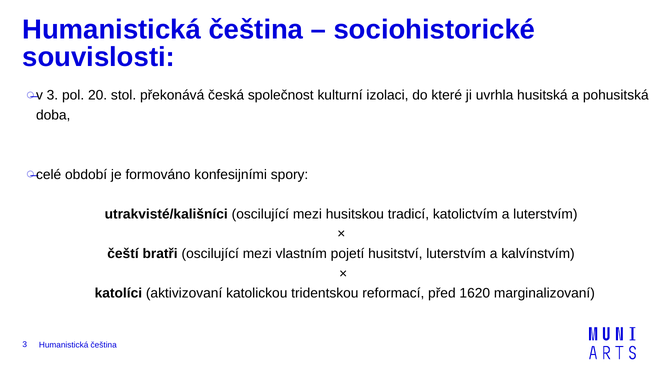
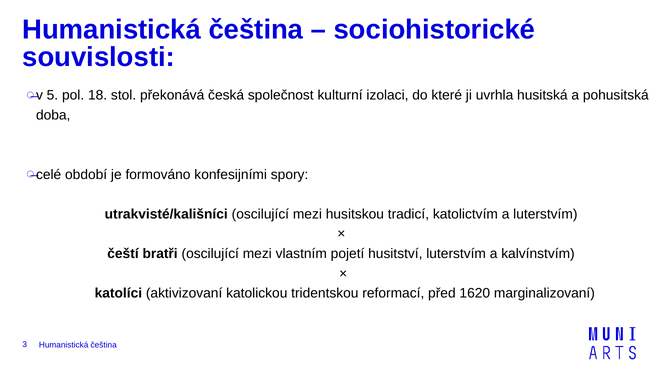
3 at (52, 95): 3 -> 5
20: 20 -> 18
